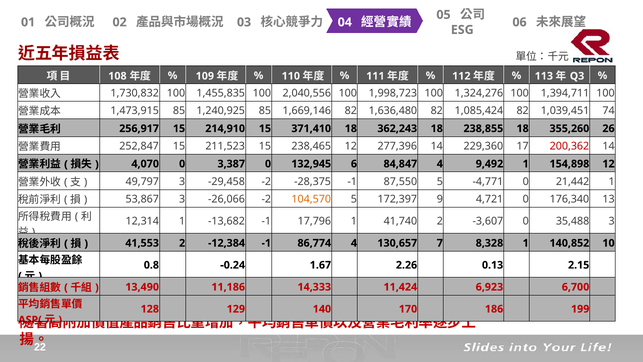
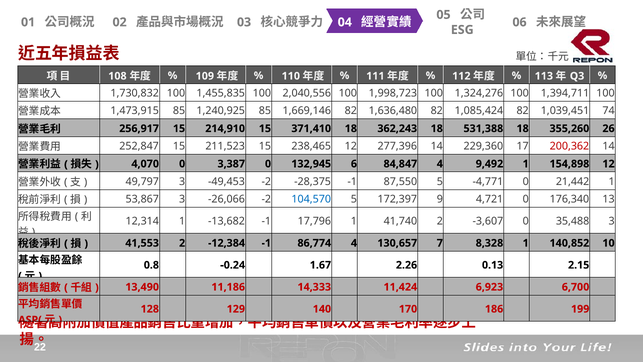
238,855: 238,855 -> 531,388
-29,458: -29,458 -> -49,453
104,570 colour: orange -> blue
